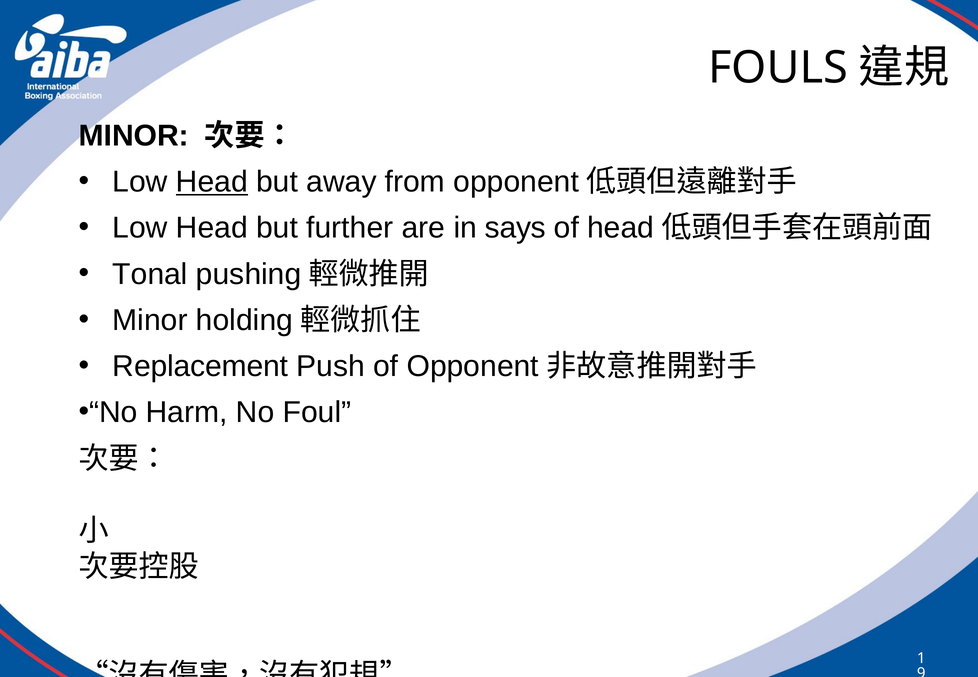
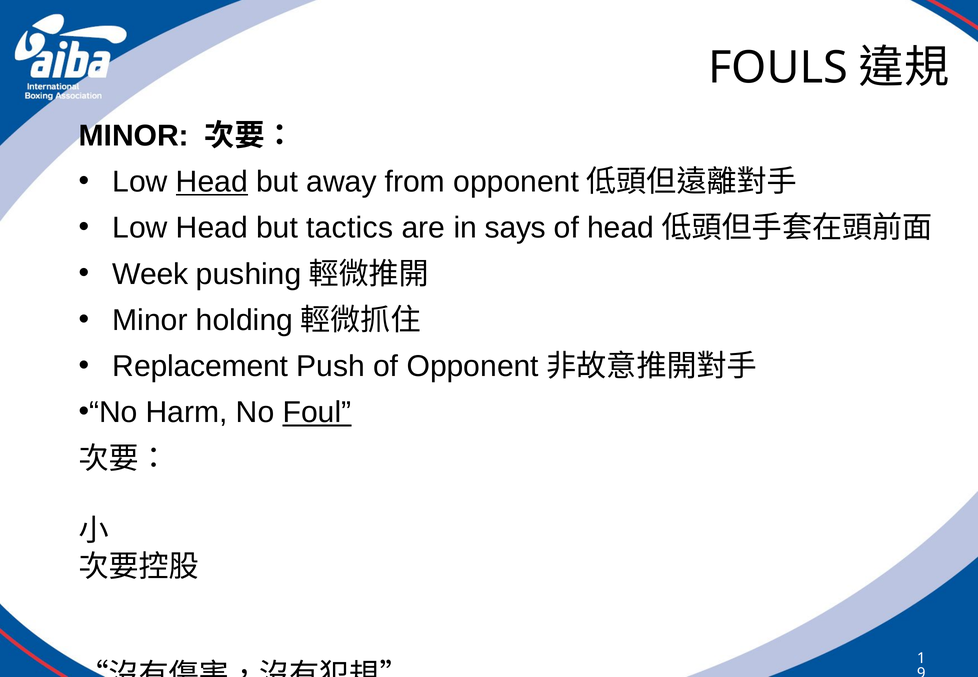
further: further -> tactics
Tonal: Tonal -> Week
Foul underline: none -> present
